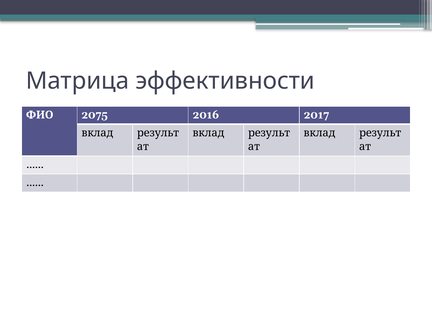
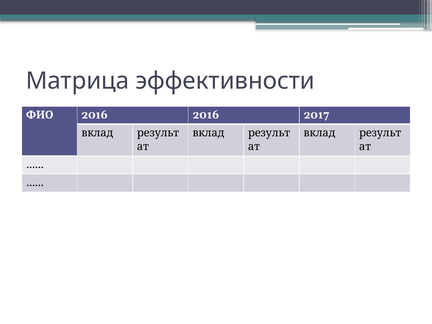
ФИО 2075: 2075 -> 2016
